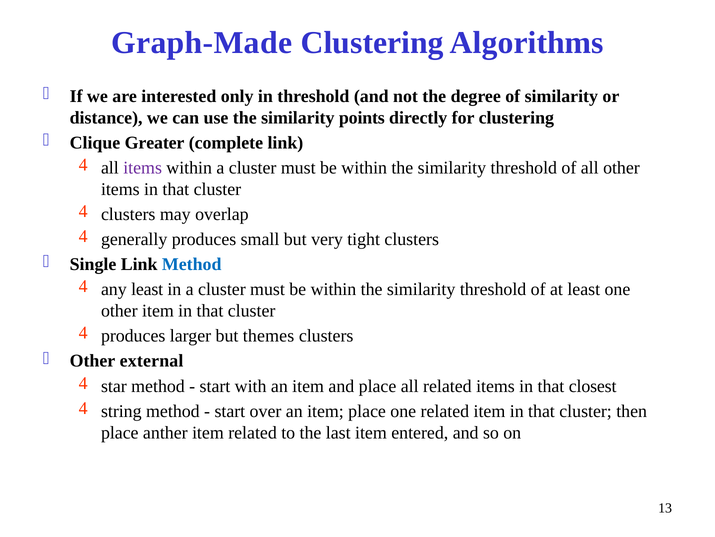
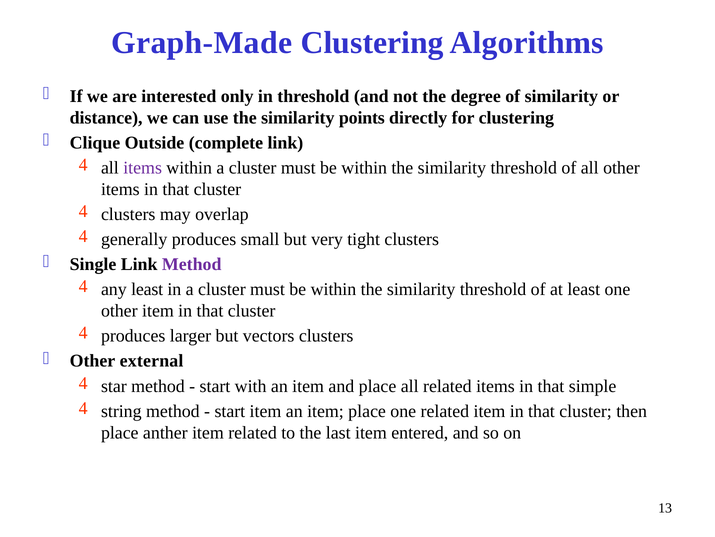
Greater: Greater -> Outside
Method at (192, 264) colour: blue -> purple
themes: themes -> vectors
closest: closest -> simple
start over: over -> item
